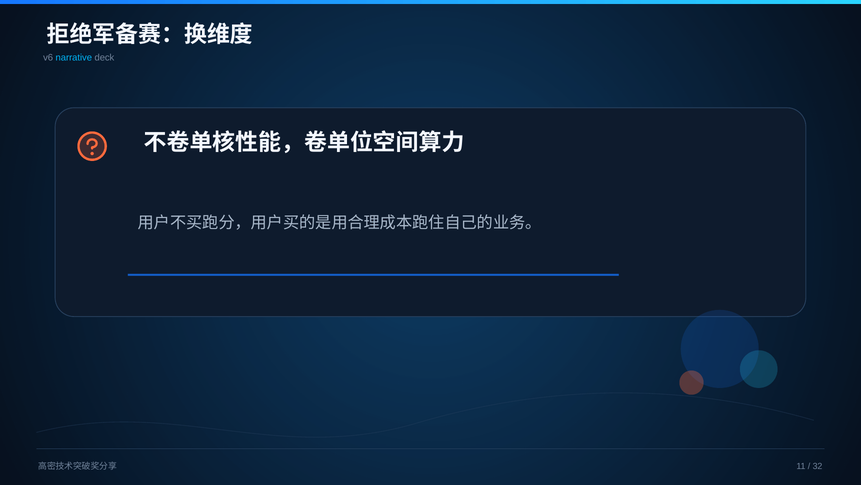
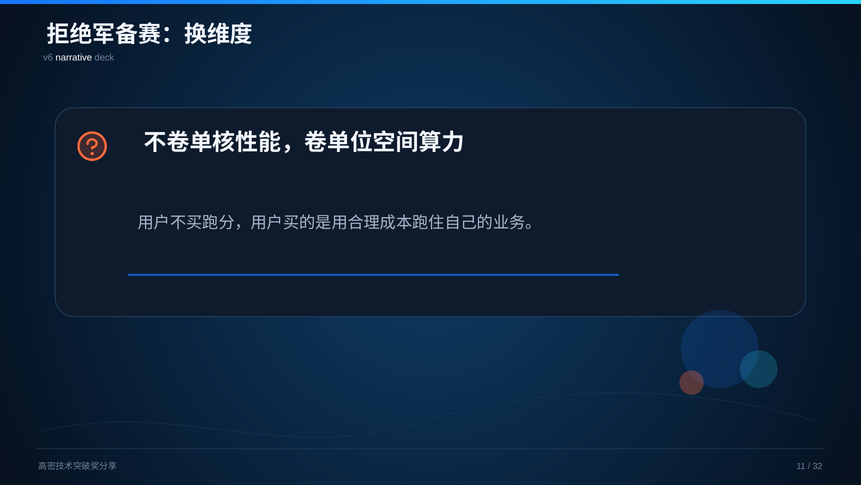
narrative colour: light blue -> white
